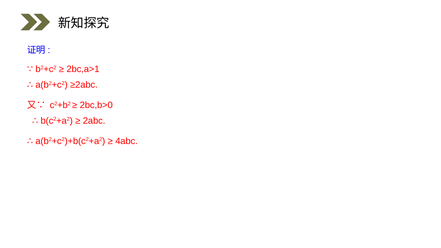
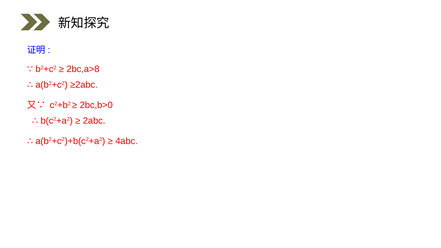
2bc,a>1: 2bc,a>1 -> 2bc,a>8
